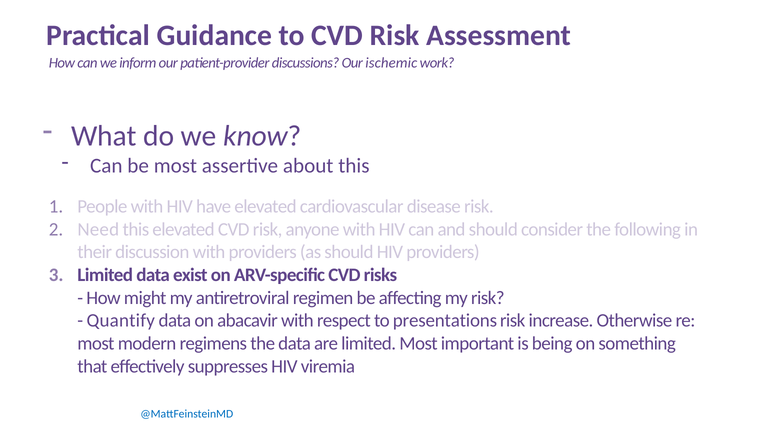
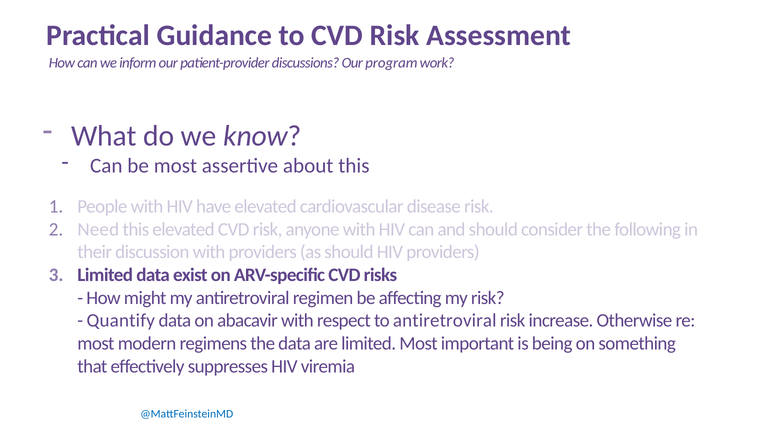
ischemic: ischemic -> program
to presentations: presentations -> antiretroviral
